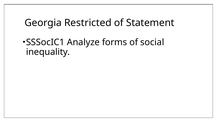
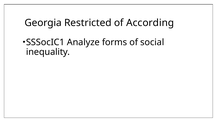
Statement: Statement -> According
